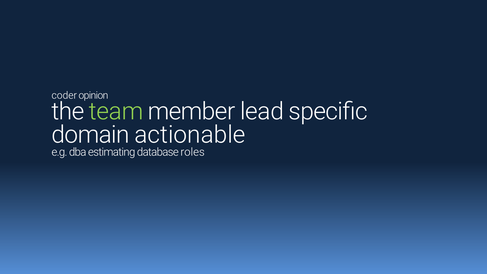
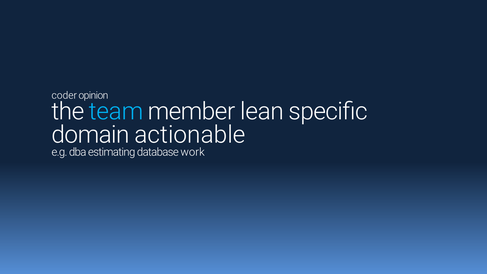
team colour: light green -> light blue
lead: lead -> lean
roles: roles -> work
